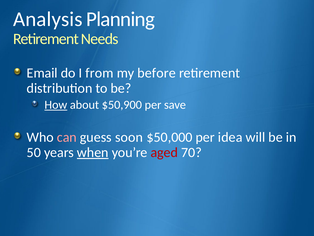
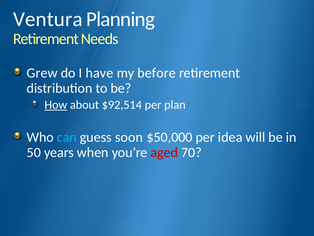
Analysis: Analysis -> Ventura
Email: Email -> Grew
from: from -> have
$50,900: $50,900 -> $92,514
save: save -> plan
can colour: pink -> light blue
when underline: present -> none
